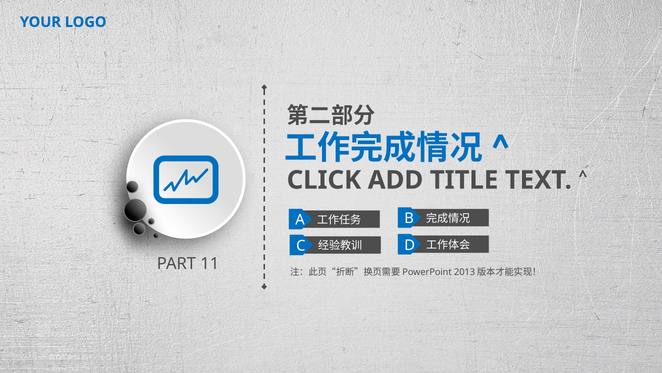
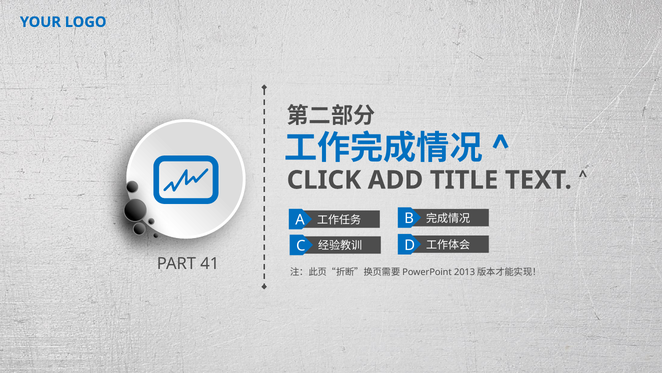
11: 11 -> 41
